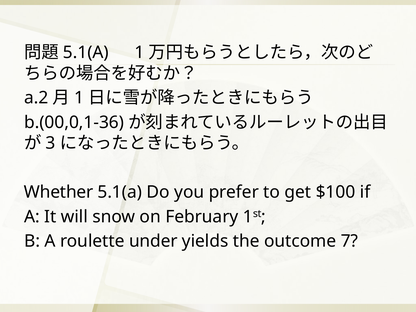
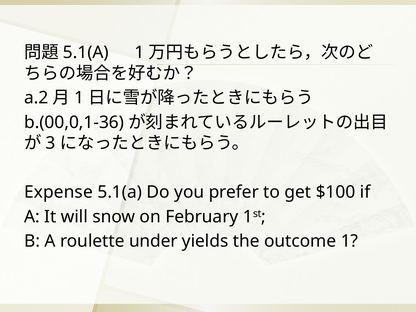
Whether: Whether -> Expense
outcome 7: 7 -> 1
